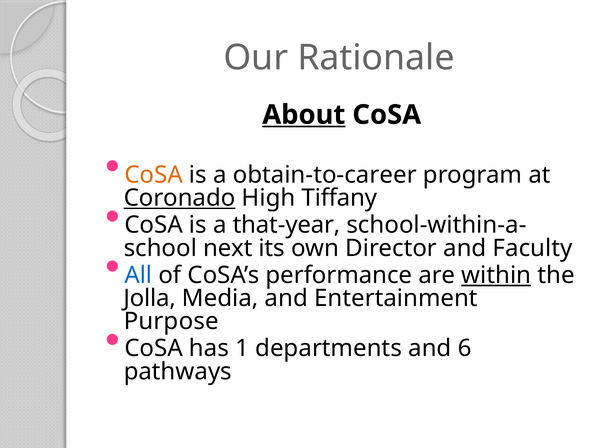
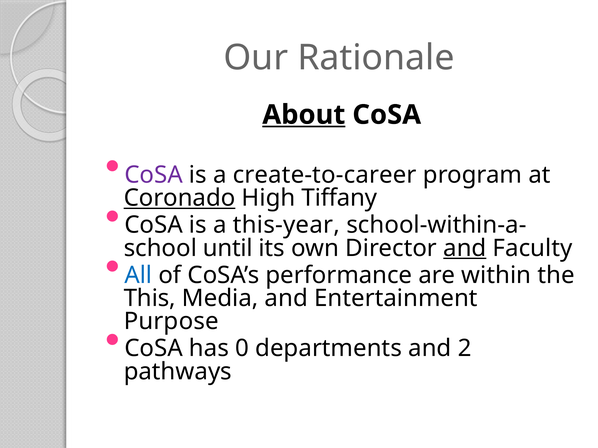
CoSA at (154, 175) colour: orange -> purple
obtain-to-career: obtain-to-career -> create-to-career
that-year: that-year -> this-year
next: next -> until
and at (465, 248) underline: none -> present
within underline: present -> none
Jolla: Jolla -> This
1: 1 -> 0
6: 6 -> 2
